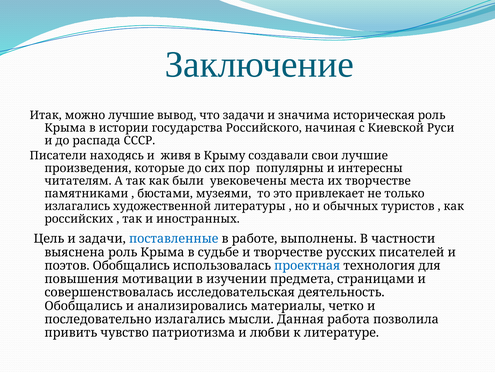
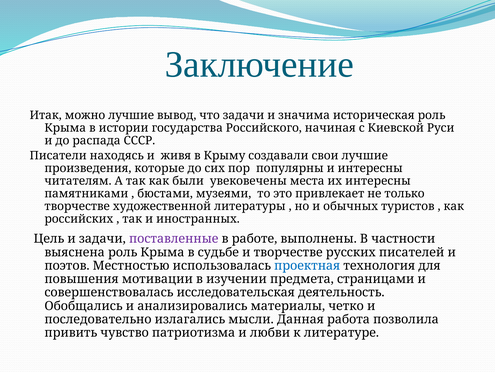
их творчестве: творчестве -> интересны
излагались at (77, 206): излагались -> творчестве
поставленные colour: blue -> purple
поэтов Обобщались: Обобщались -> Местностью
